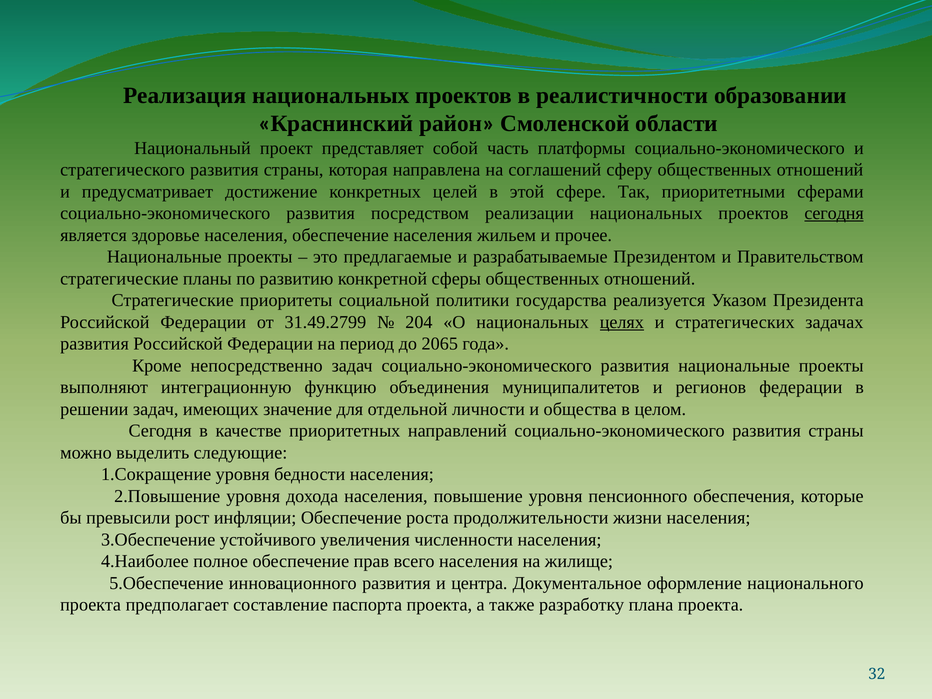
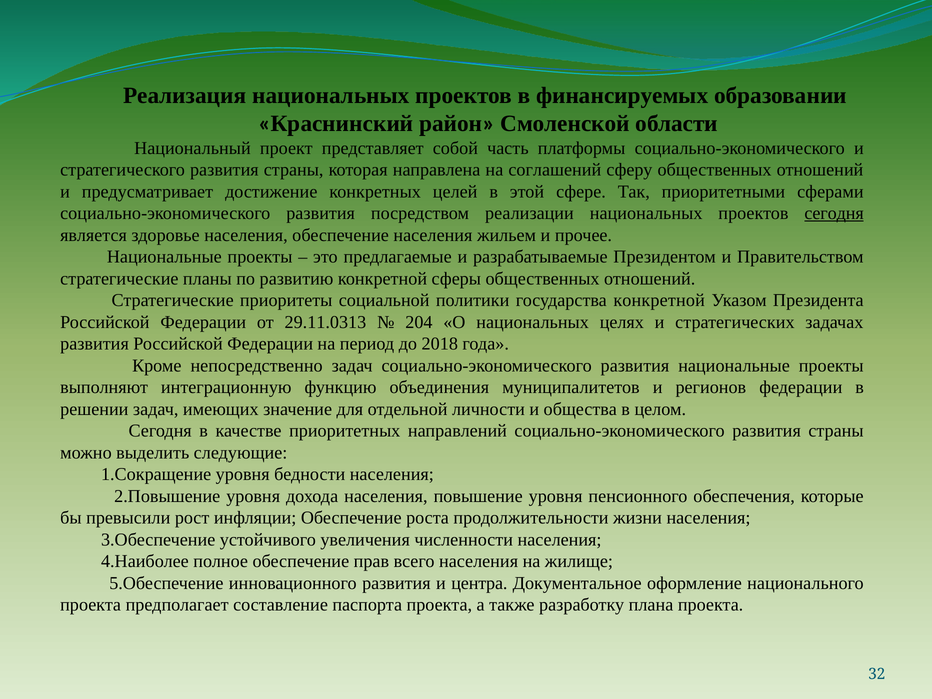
реалистичности: реалистичности -> финансируемых
государства реализуется: реализуется -> конкретной
31.49.2799: 31.49.2799 -> 29.11.0313
целях underline: present -> none
2065: 2065 -> 2018
